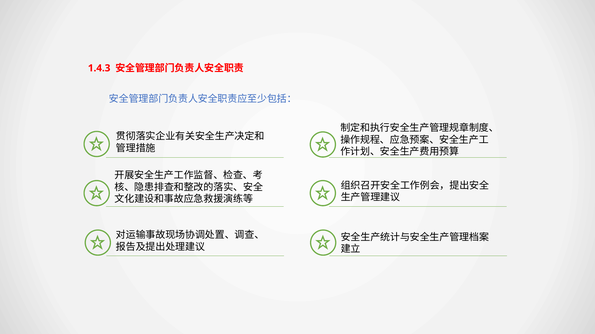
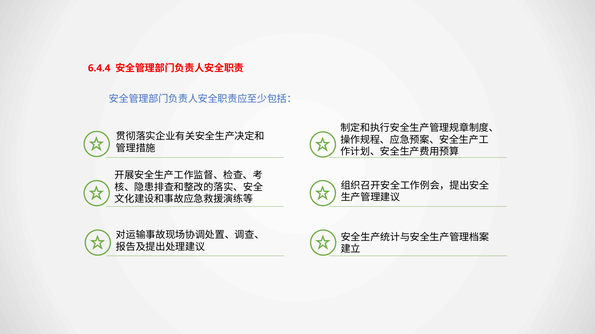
1.4.3: 1.4.3 -> 6.4.4
